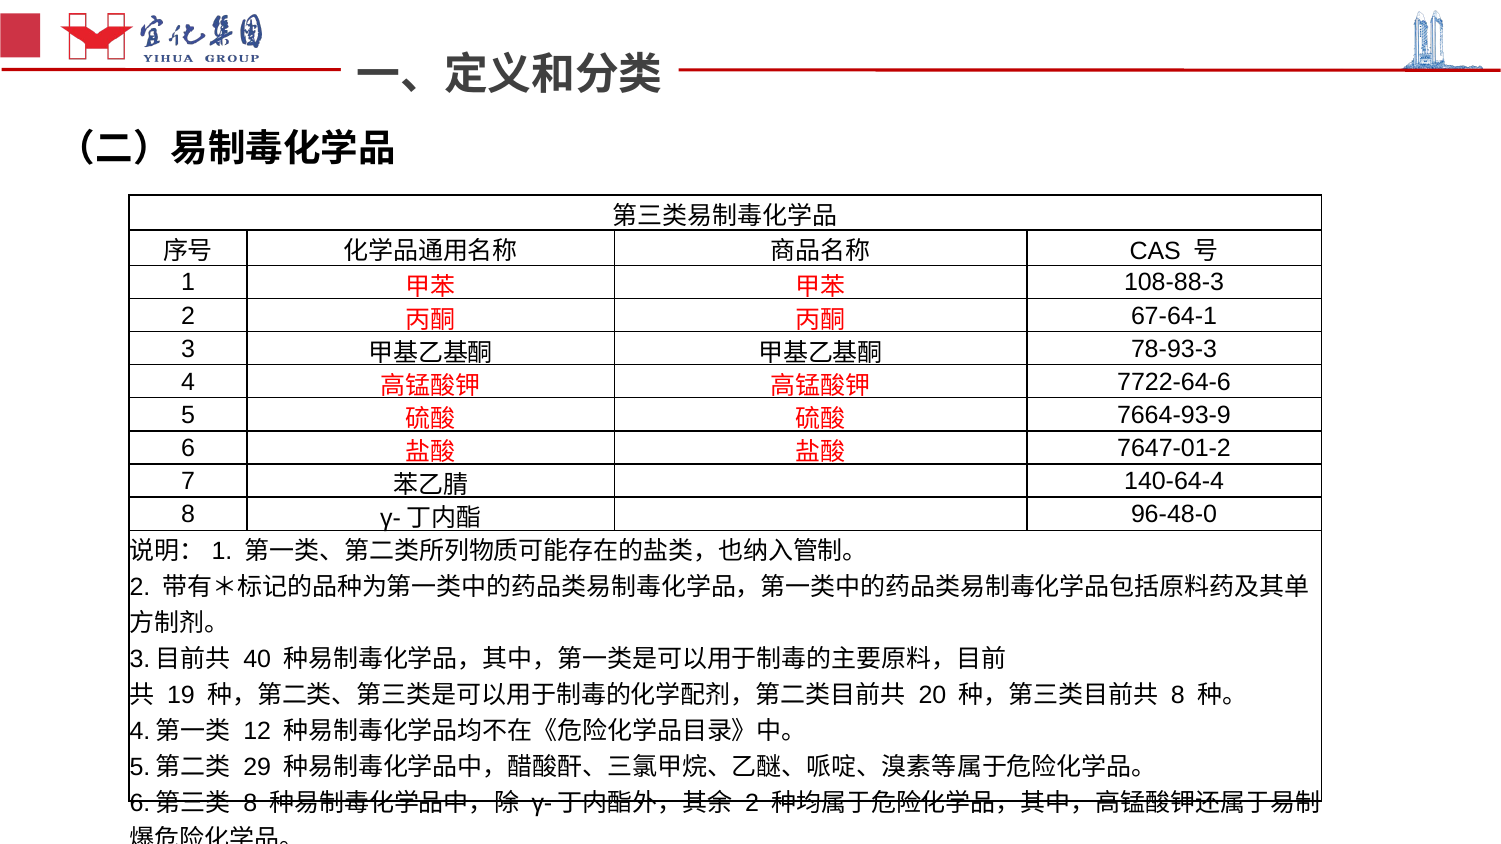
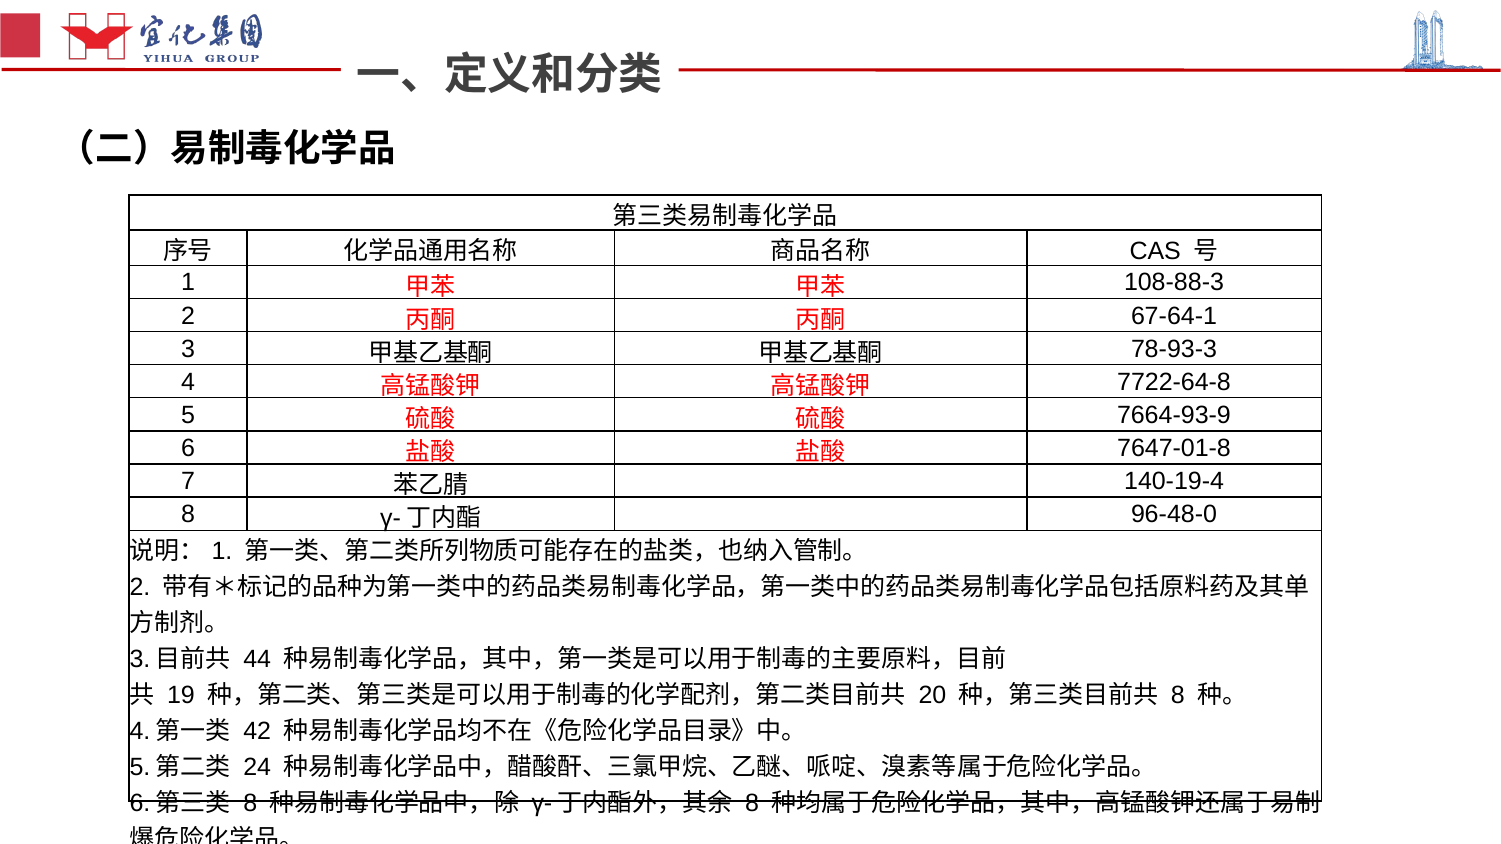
7722-64-6: 7722-64-6 -> 7722-64-8
7647-01-2: 7647-01-2 -> 7647-01-8
140-64-4: 140-64-4 -> 140-19-4
40: 40 -> 44
12: 12 -> 42
29: 29 -> 24
2 at (752, 804): 2 -> 8
